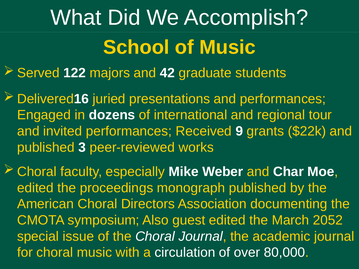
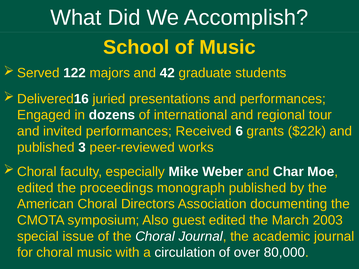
9: 9 -> 6
2052: 2052 -> 2003
